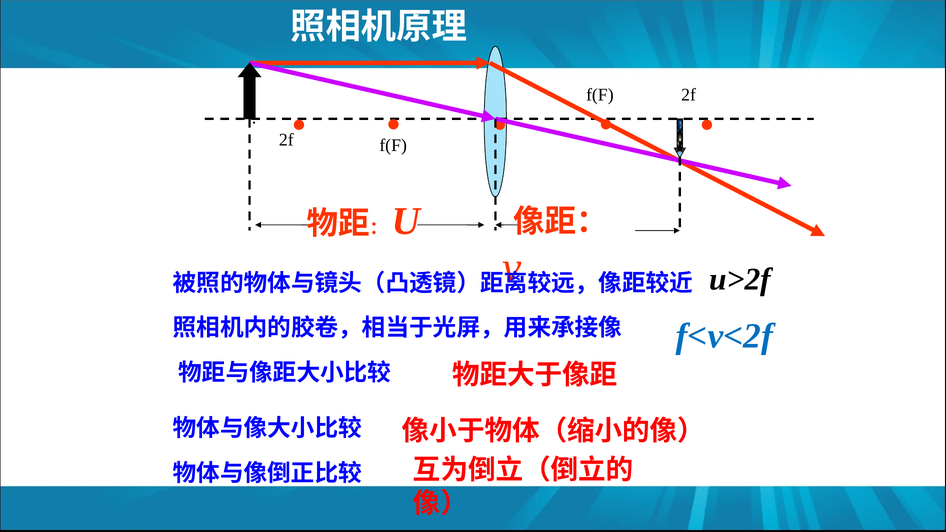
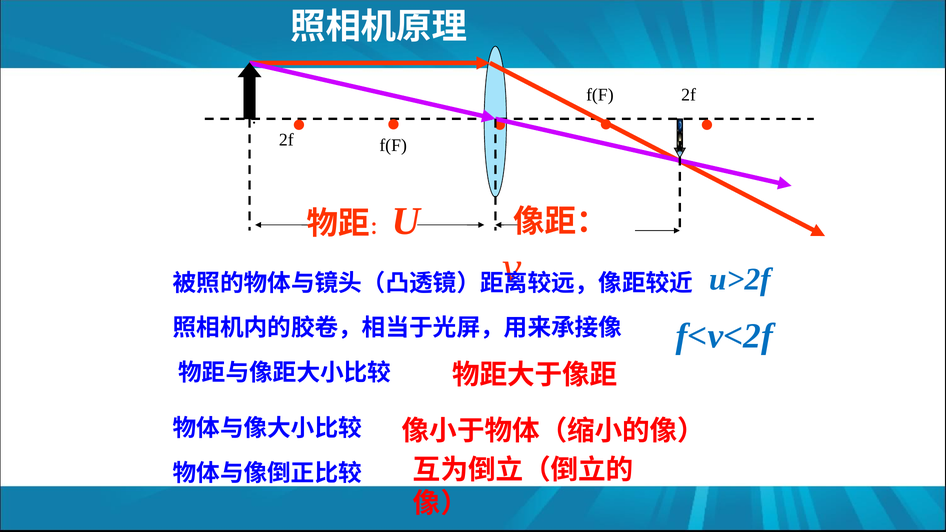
u>2f colour: black -> blue
